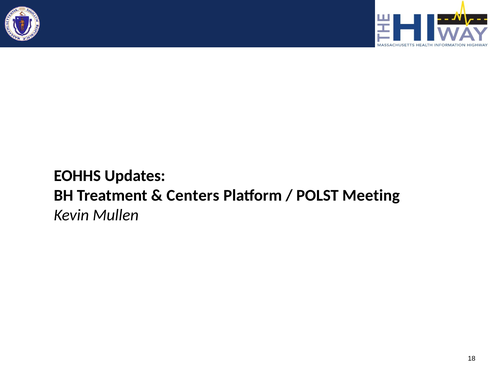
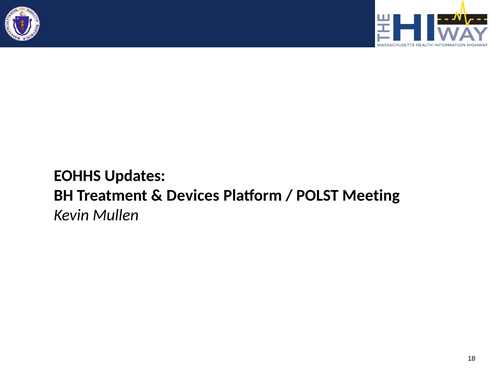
Centers: Centers -> Devices
